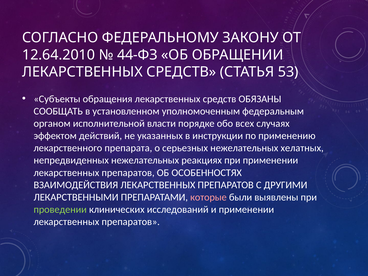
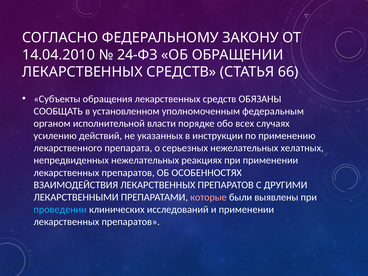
12.64.2010: 12.64.2010 -> 14.04.2010
44-ФЗ: 44-ФЗ -> 24-ФЗ
53: 53 -> 66
эффектом: эффектом -> усилению
проведении colour: light green -> light blue
